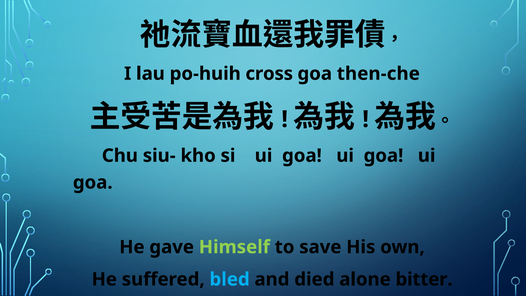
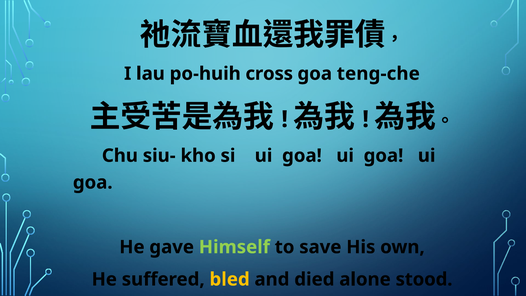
then-che: then-che -> teng-che
bled colour: light blue -> yellow
bitter: bitter -> stood
